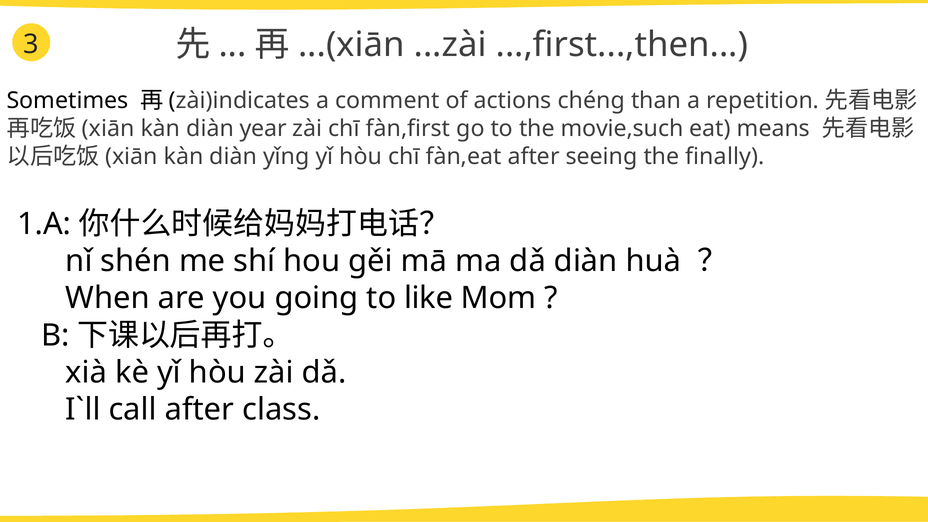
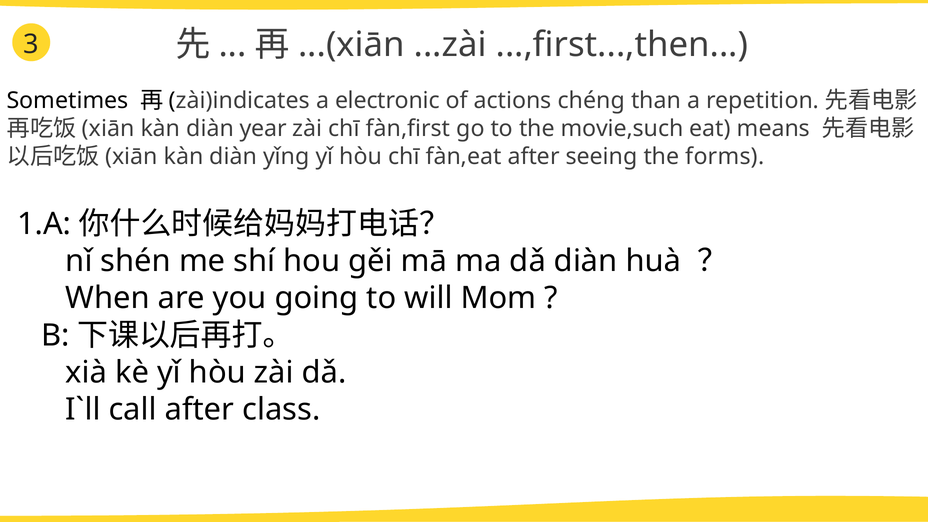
comment: comment -> electronic
finally: finally -> forms
like: like -> will
